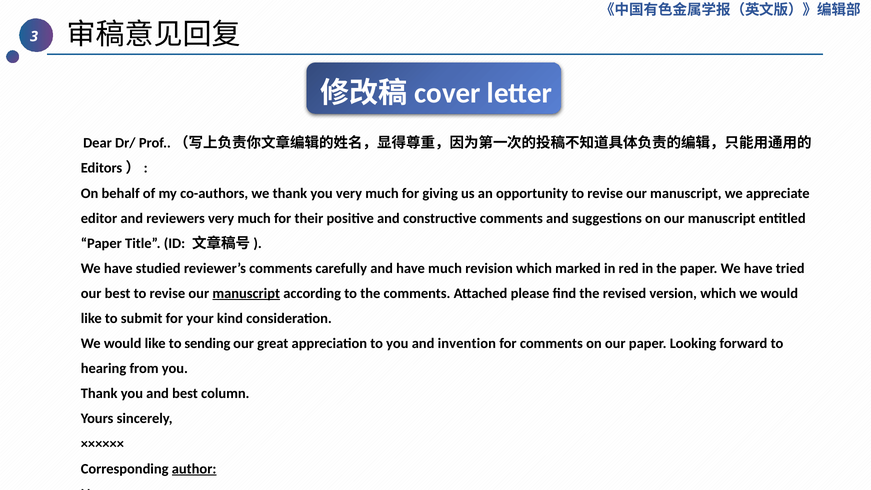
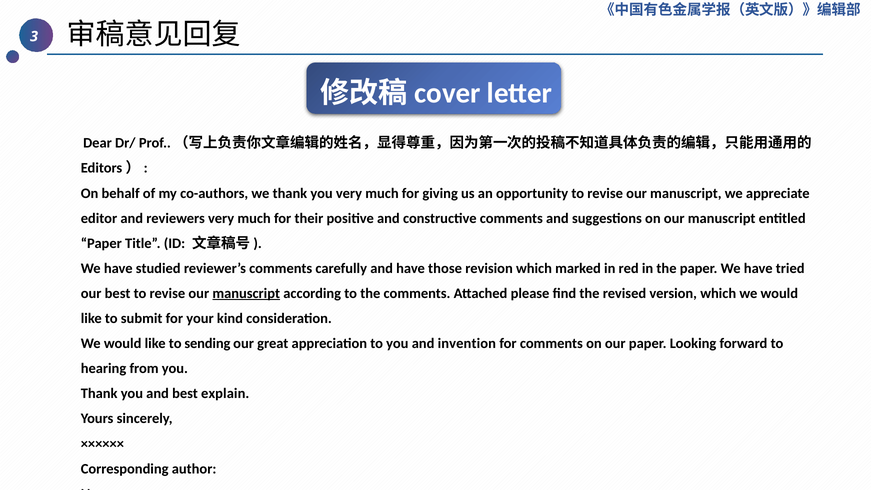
have much: much -> those
column: column -> explain
author underline: present -> none
